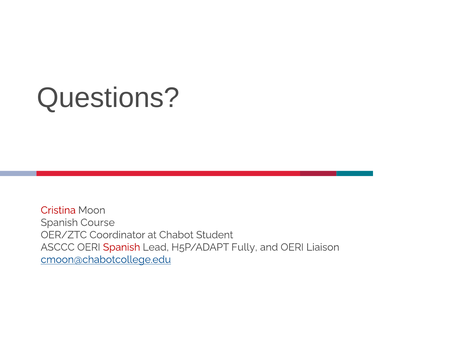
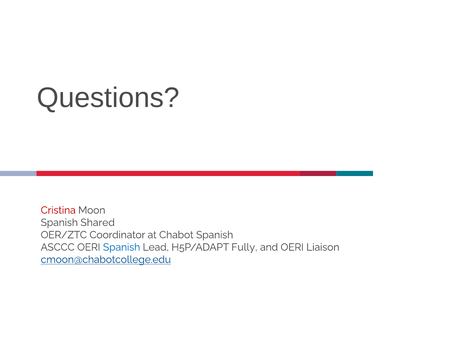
Course: Course -> Shared
Chabot Student: Student -> Spanish
Spanish at (122, 247) colour: red -> blue
